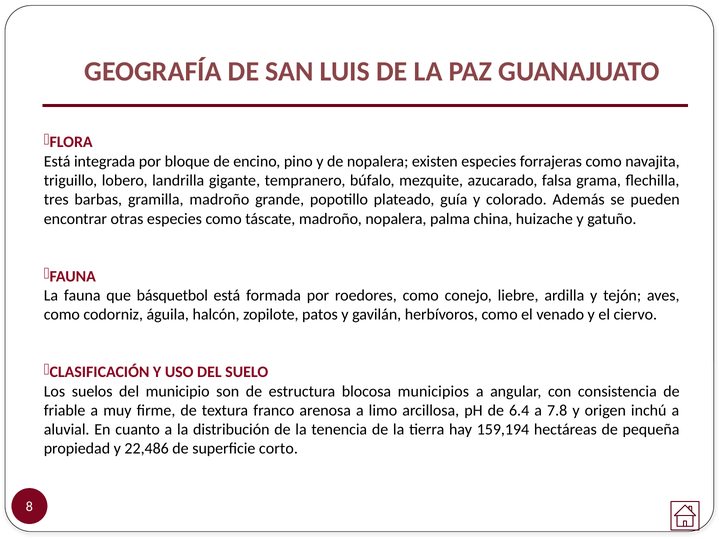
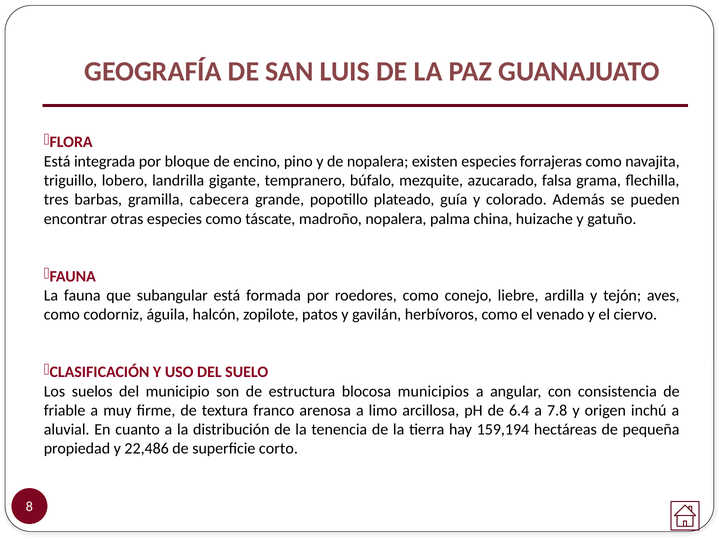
gramilla madroño: madroño -> cabecera
básquetbol: básquetbol -> subangular
